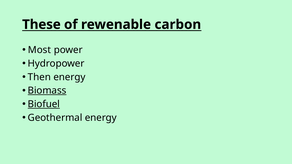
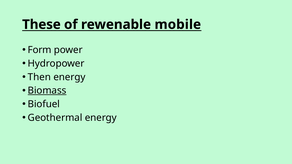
carbon: carbon -> mobile
Most: Most -> Form
Biofuel underline: present -> none
